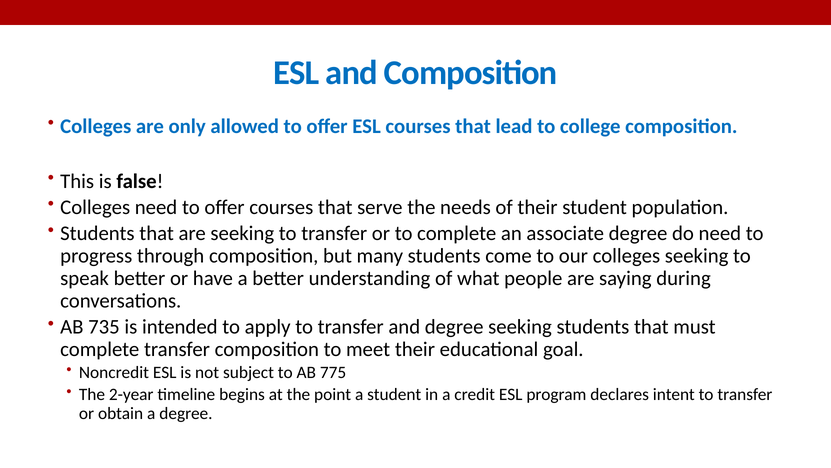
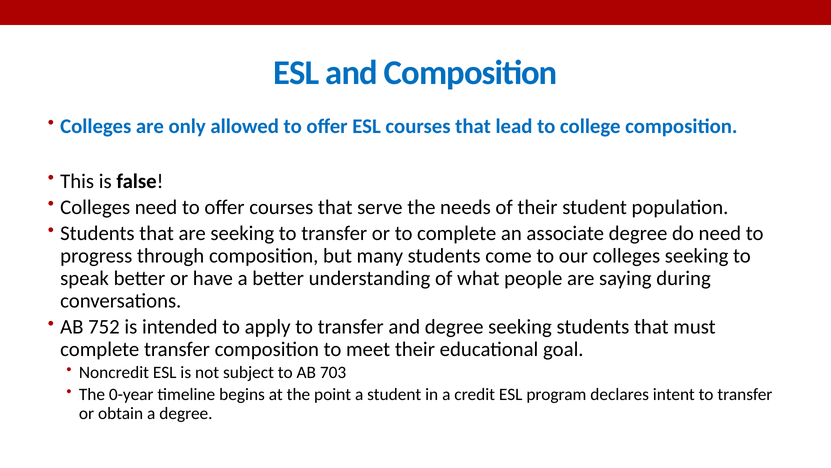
735: 735 -> 752
775: 775 -> 703
2-year: 2-year -> 0-year
